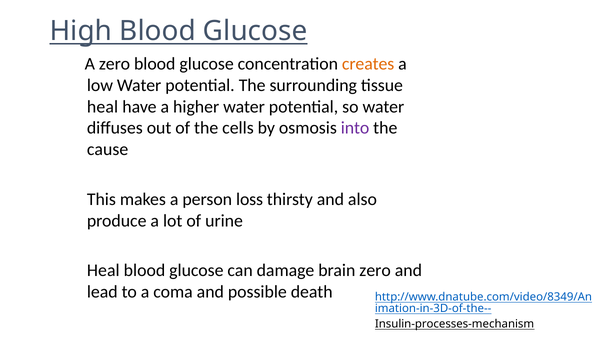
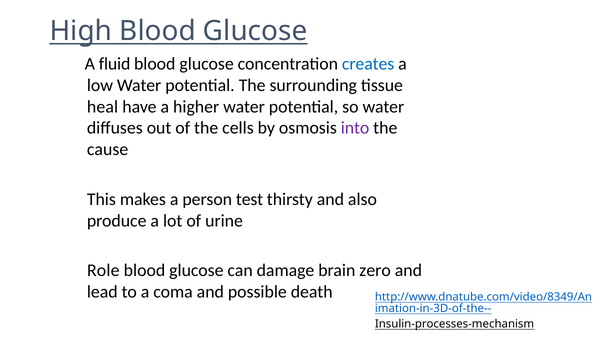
A zero: zero -> fluid
creates colour: orange -> blue
loss: loss -> test
Heal at (103, 271): Heal -> Role
